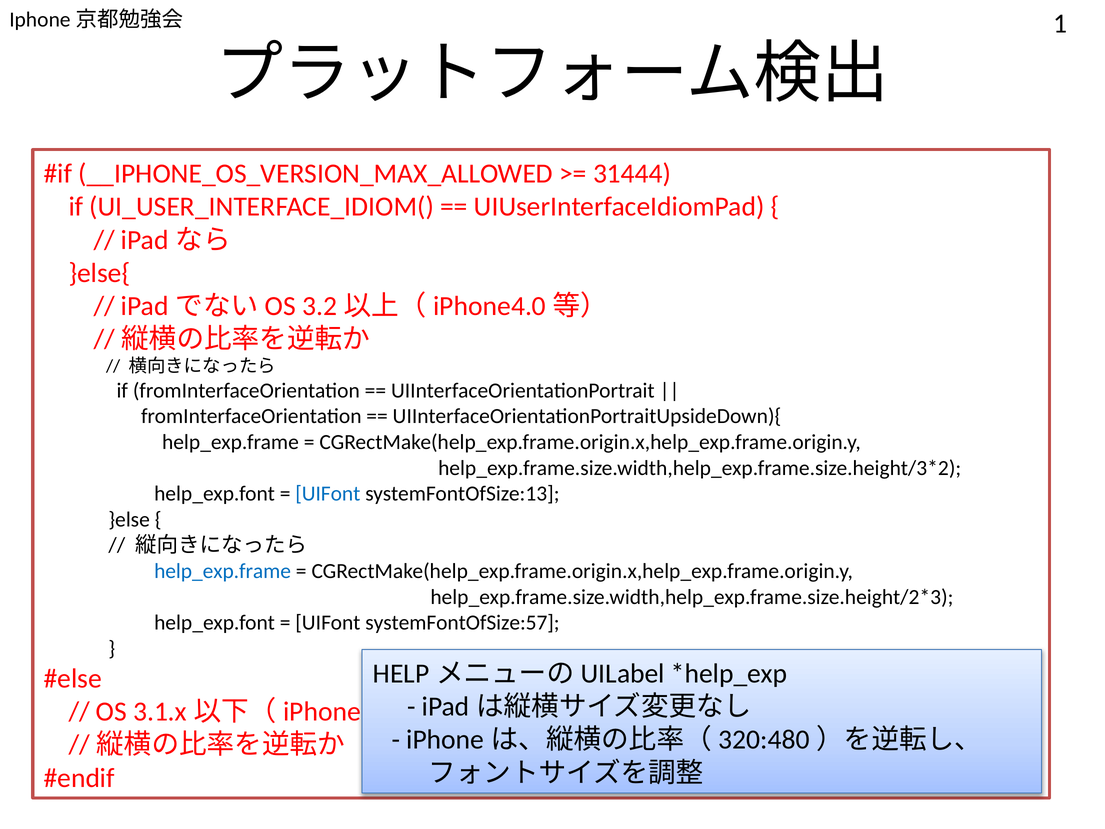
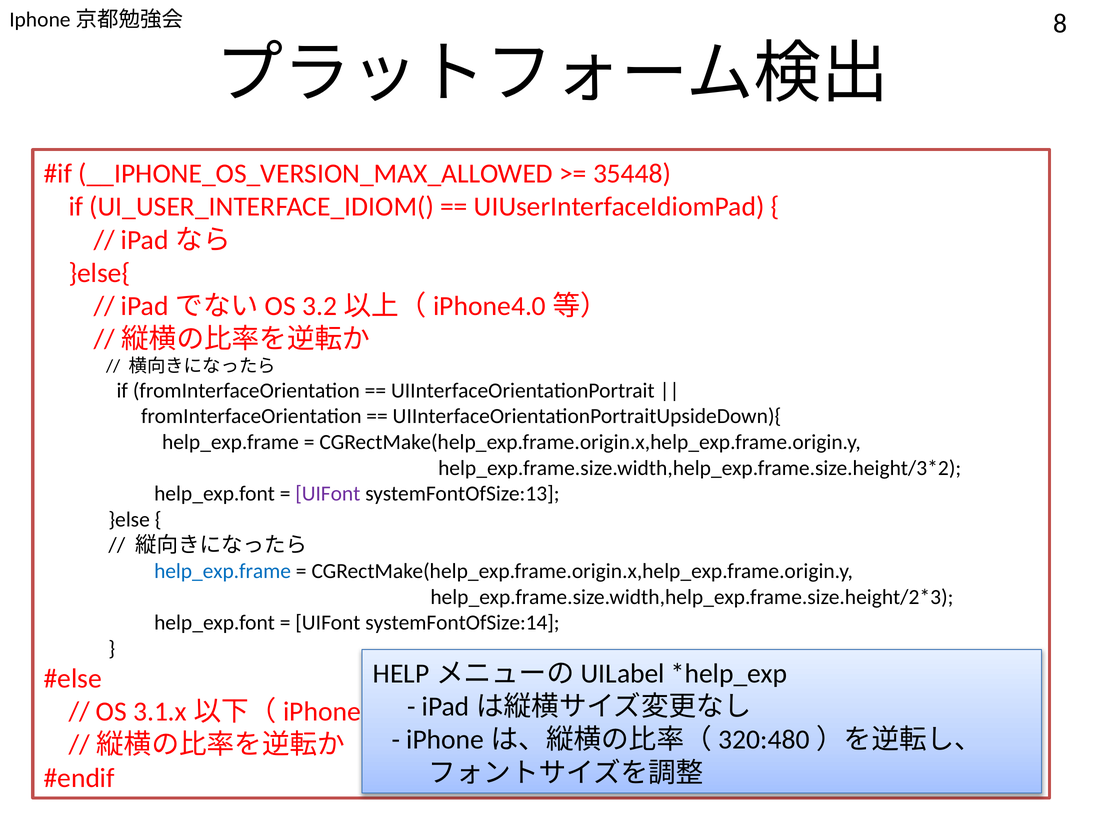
1: 1 -> 8
31444: 31444 -> 35448
UIFont at (328, 494) colour: blue -> purple
systemFontOfSize:57: systemFontOfSize:57 -> systemFontOfSize:14
